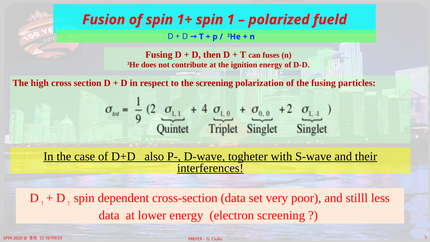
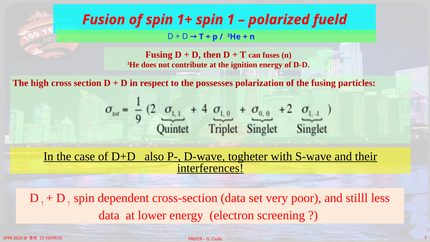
the screening: screening -> possesses
